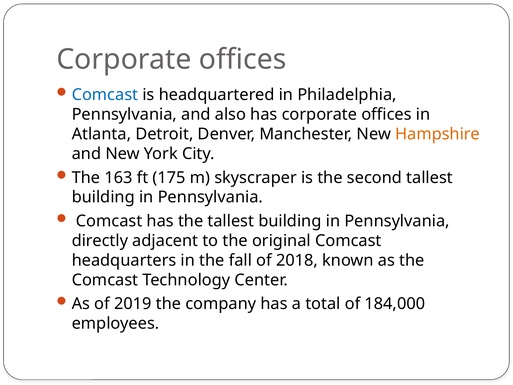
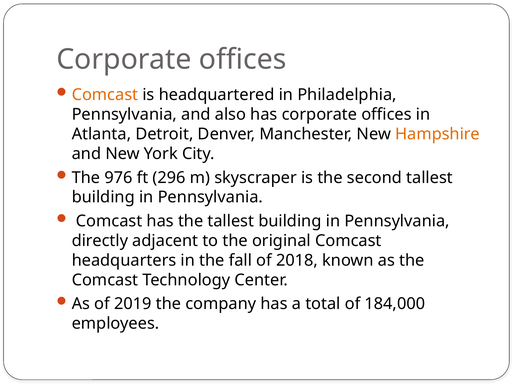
Comcast at (105, 95) colour: blue -> orange
163: 163 -> 976
175: 175 -> 296
